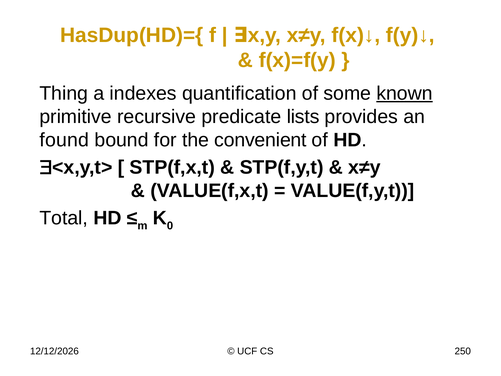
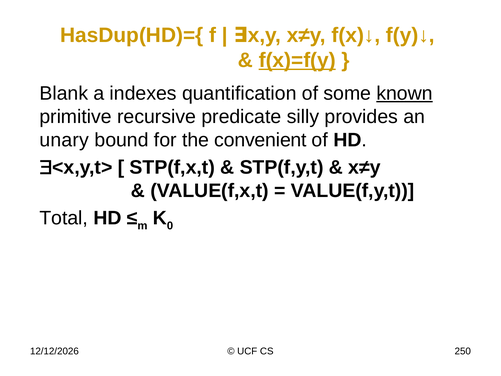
f(x)=f(y underline: none -> present
Thing: Thing -> Blank
lists: lists -> silly
found: found -> unary
